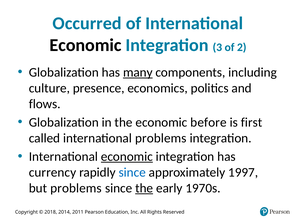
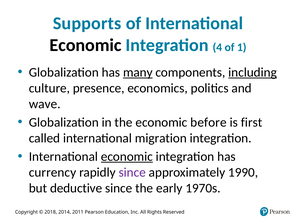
Occurred: Occurred -> Supports
3: 3 -> 4
2: 2 -> 1
including underline: none -> present
flows: flows -> wave
international problems: problems -> migration
since at (132, 172) colour: blue -> purple
1997: 1997 -> 1990
but problems: problems -> deductive
the at (144, 188) underline: present -> none
